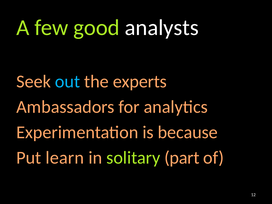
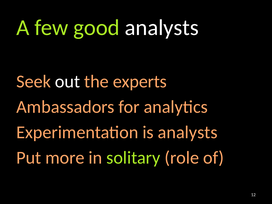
out colour: light blue -> white
is because: because -> analysts
learn: learn -> more
part: part -> role
